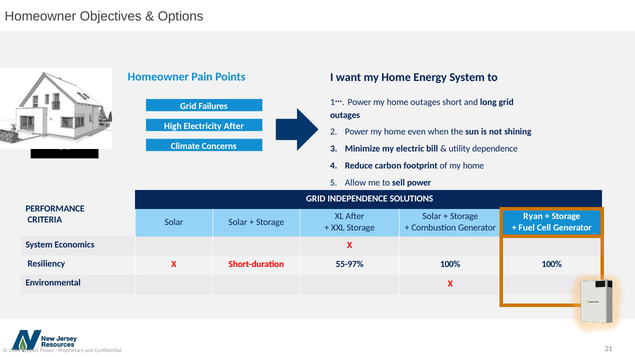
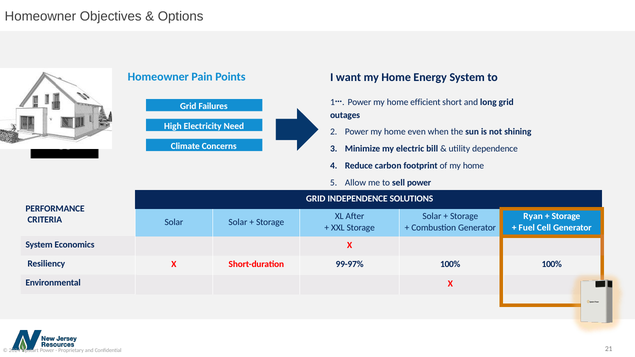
home outages: outages -> efficient
Electricity After: After -> Need
55-97%: 55-97% -> 99-97%
